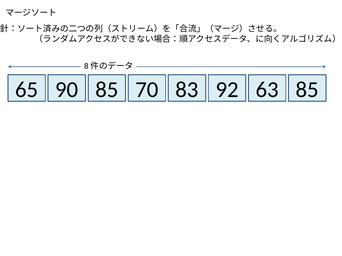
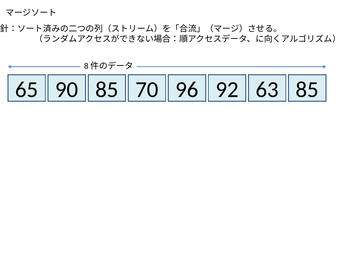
83: 83 -> 96
